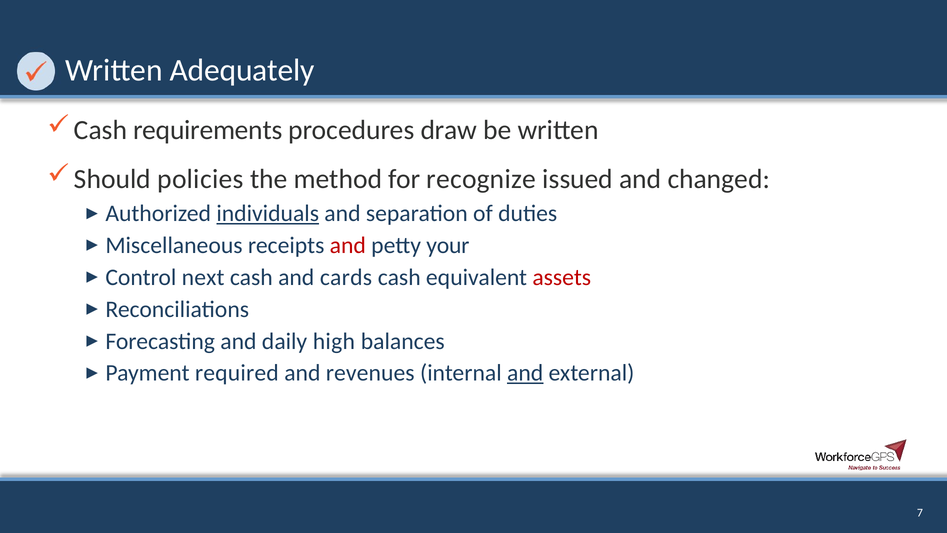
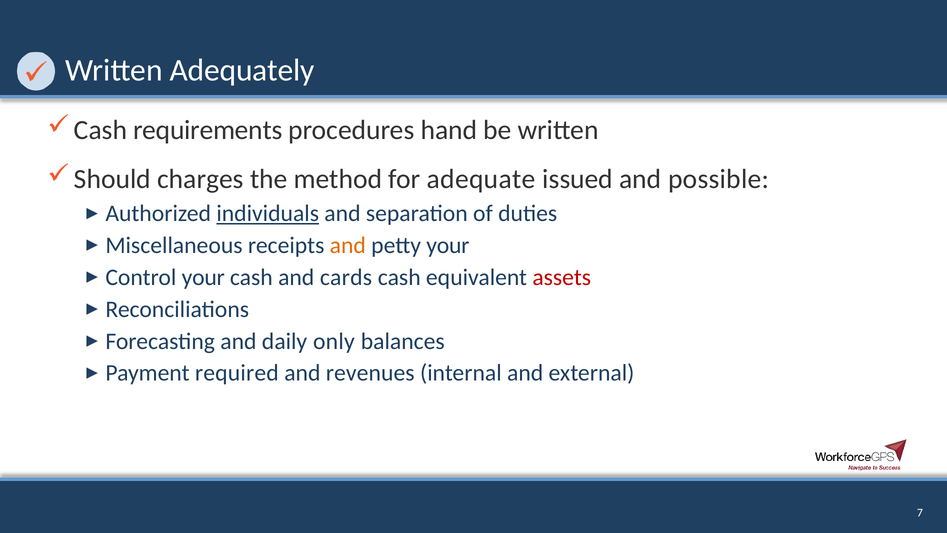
draw: draw -> hand
policies: policies -> charges
recognize: recognize -> adequate
changed: changed -> possible
and at (348, 245) colour: red -> orange
next at (203, 277): next -> your
high: high -> only
and at (525, 373) underline: present -> none
